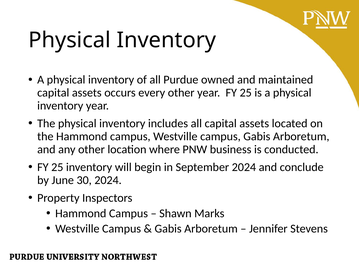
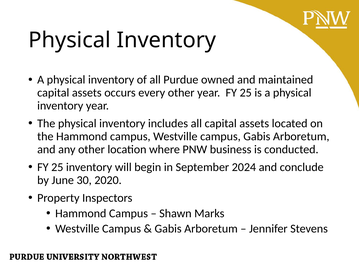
30 2024: 2024 -> 2020
